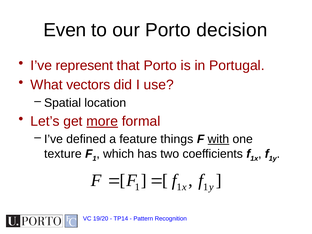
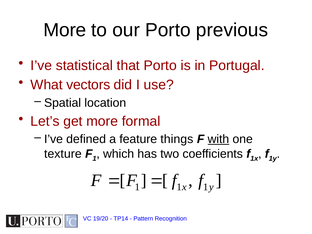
Even at (65, 30): Even -> More
decision: decision -> previous
represent: represent -> statistical
more at (102, 121) underline: present -> none
